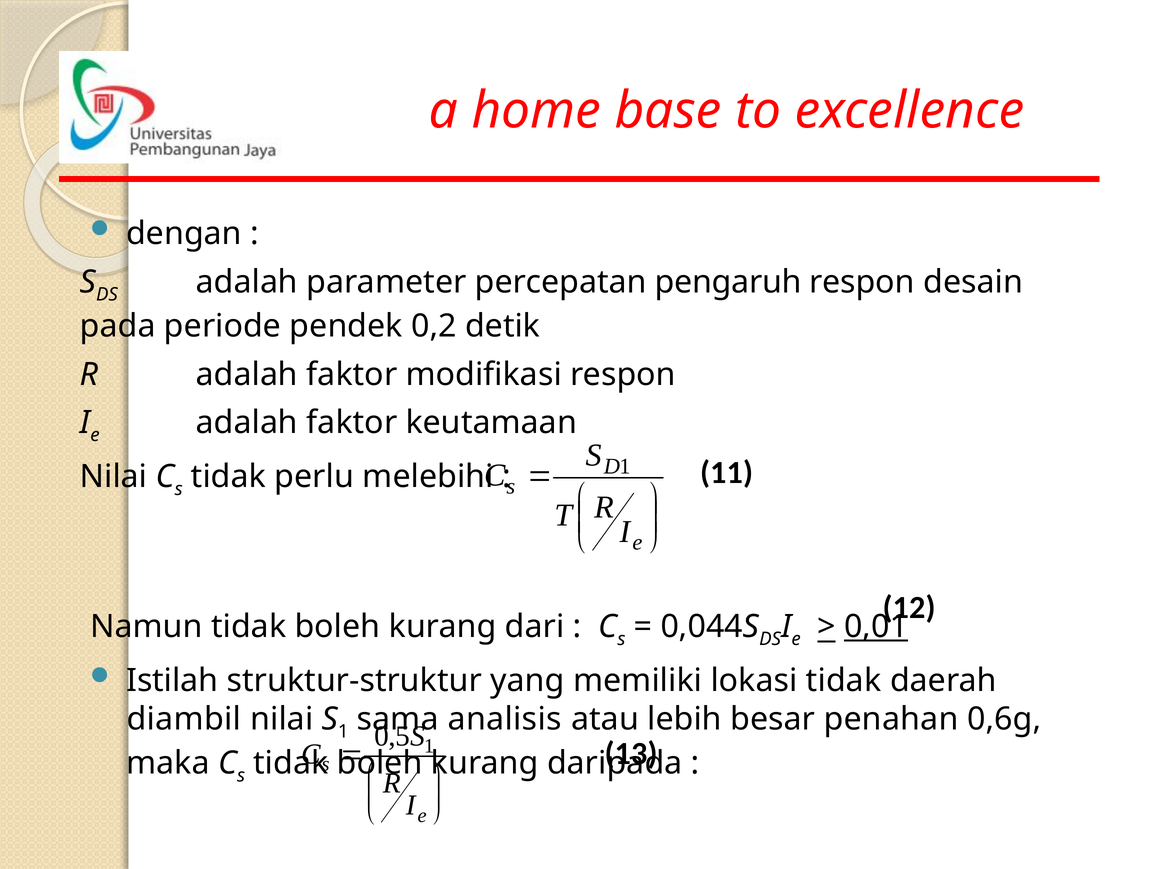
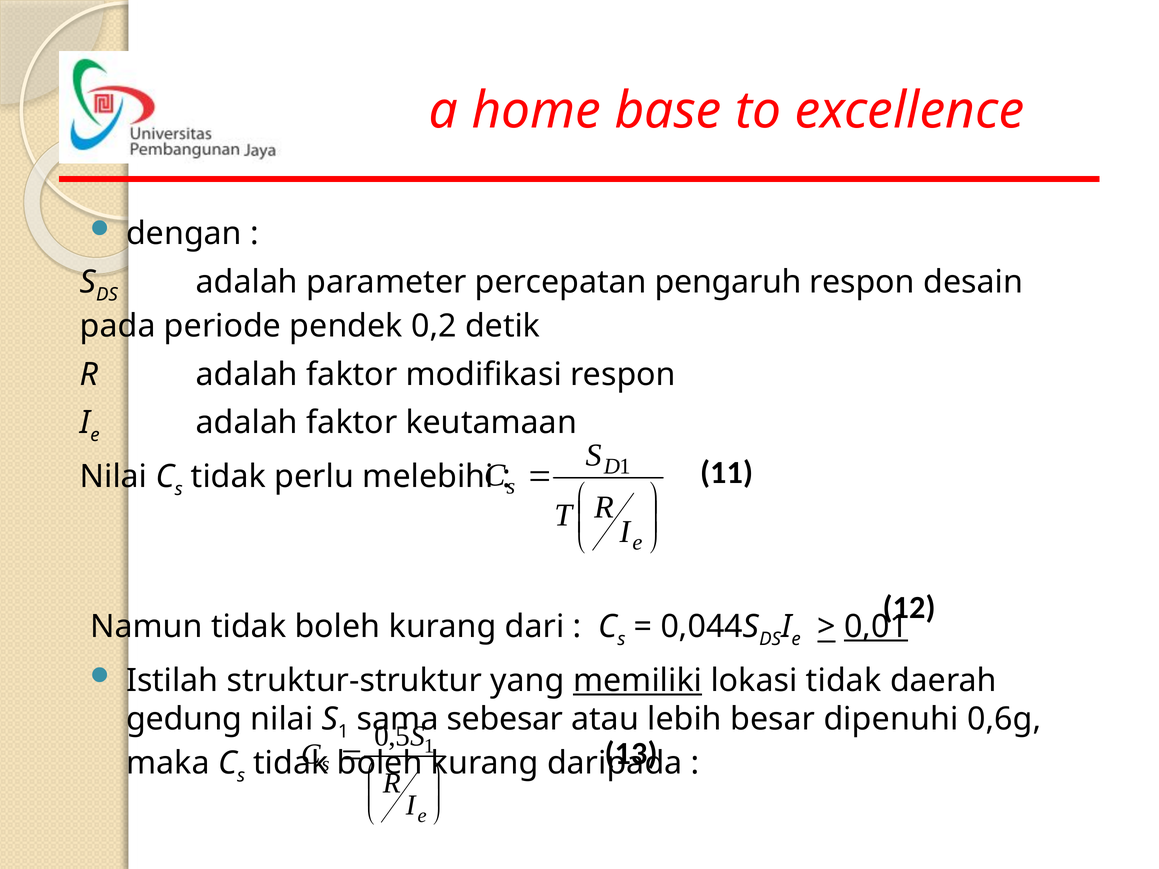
memiliki underline: none -> present
diambil: diambil -> gedung
analisis: analisis -> sebesar
penahan: penahan -> dipenuhi
